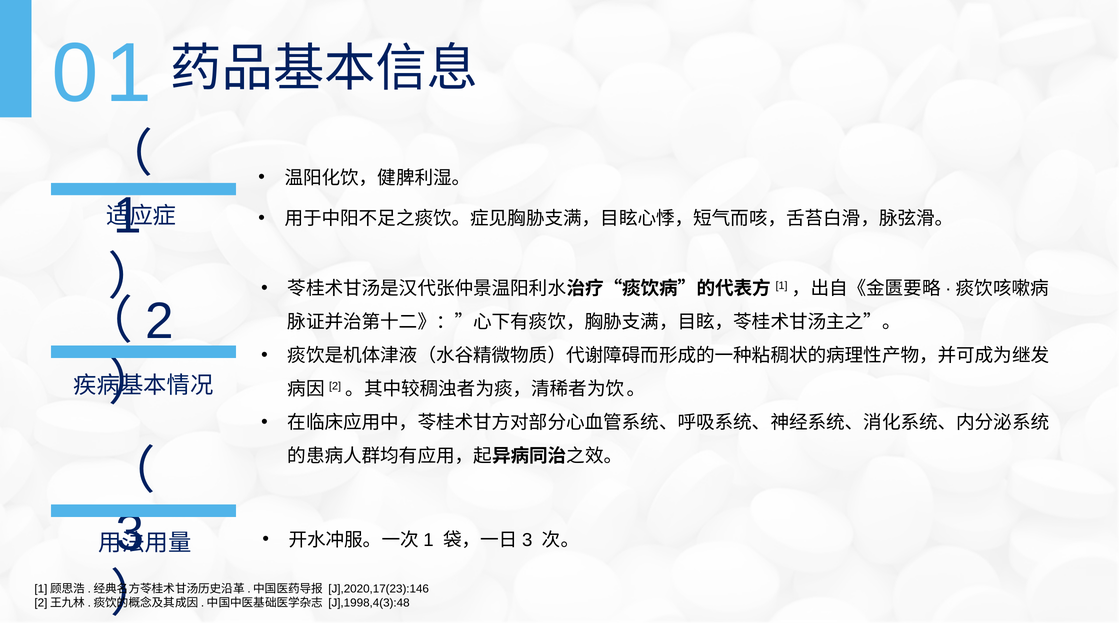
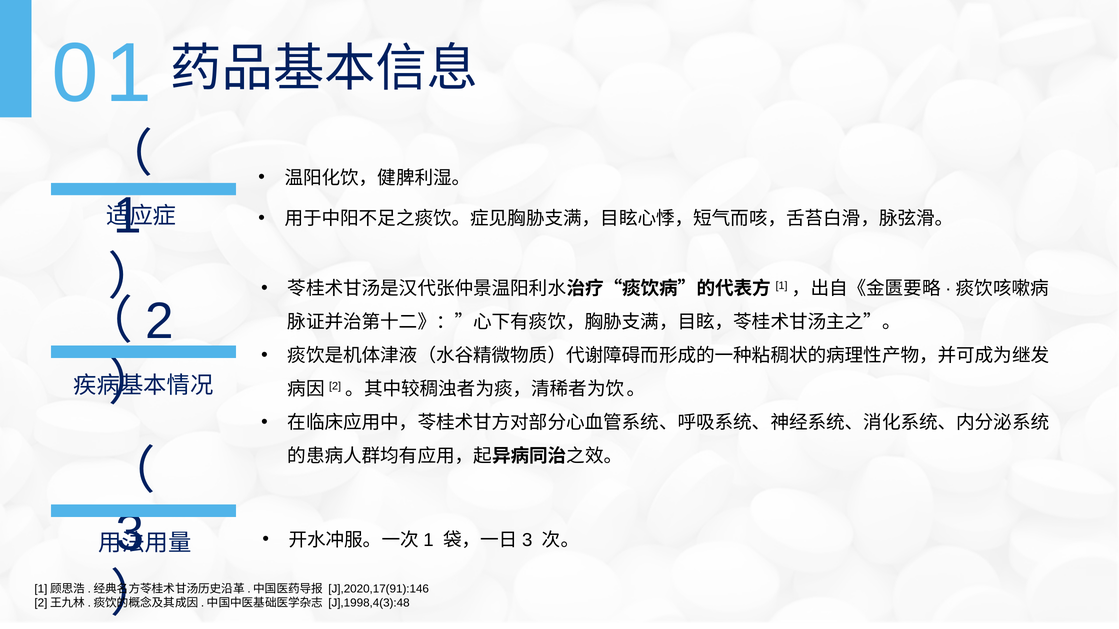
J],2020,17(23):146: J],2020,17(23):146 -> J],2020,17(91):146
